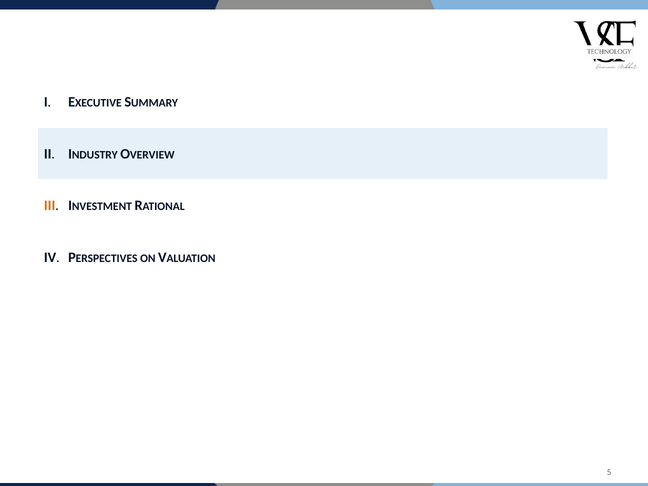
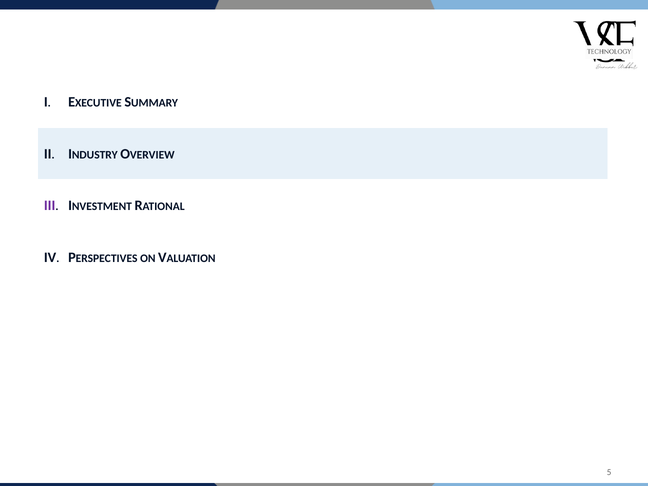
III colour: orange -> purple
